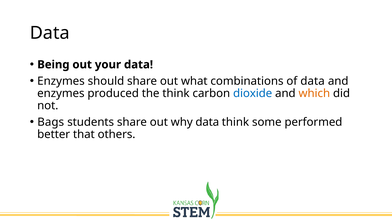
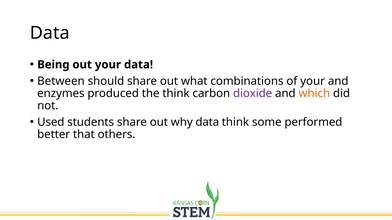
Enzymes at (61, 81): Enzymes -> Between
of data: data -> your
dioxide colour: blue -> purple
Bags: Bags -> Used
